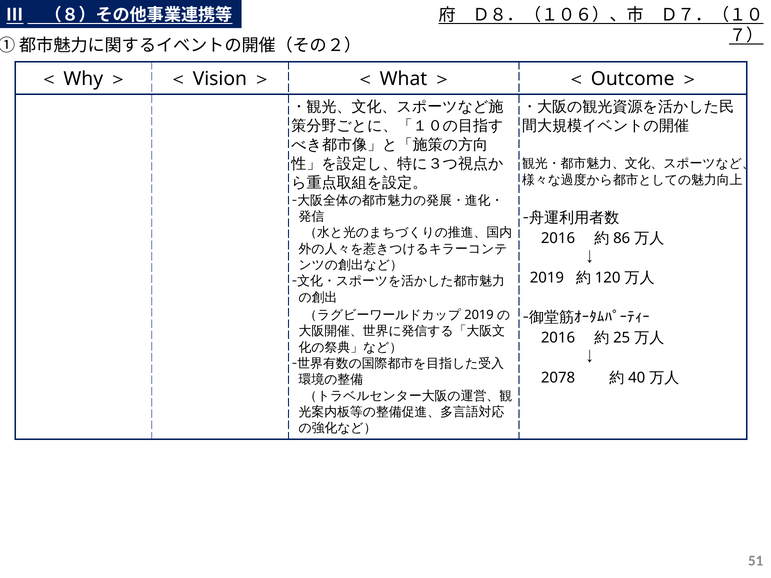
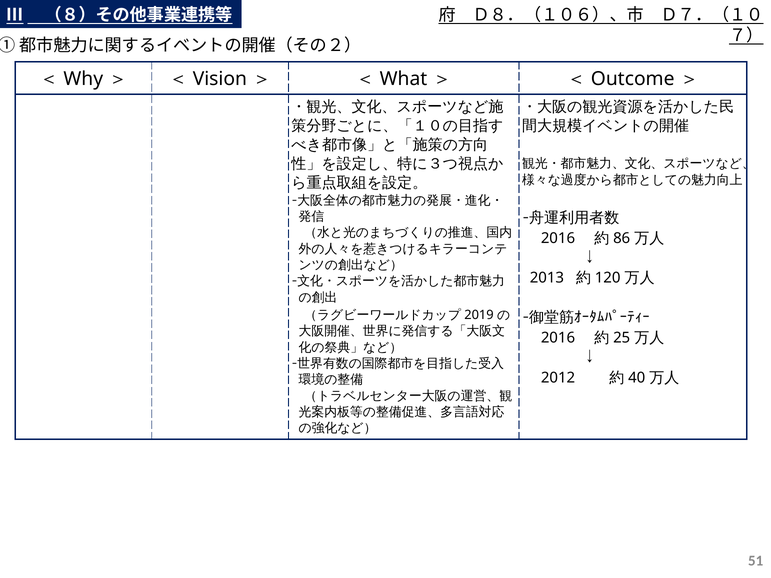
2019 at (547, 278): 2019 -> 2013
2078: 2078 -> 2012
